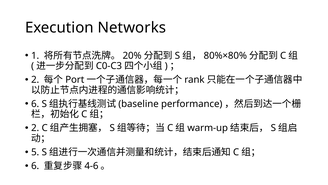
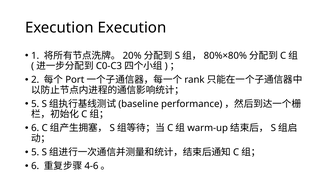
Execution Networks: Networks -> Execution
6 at (35, 104): 6 -> 5
2 at (35, 128): 2 -> 6
